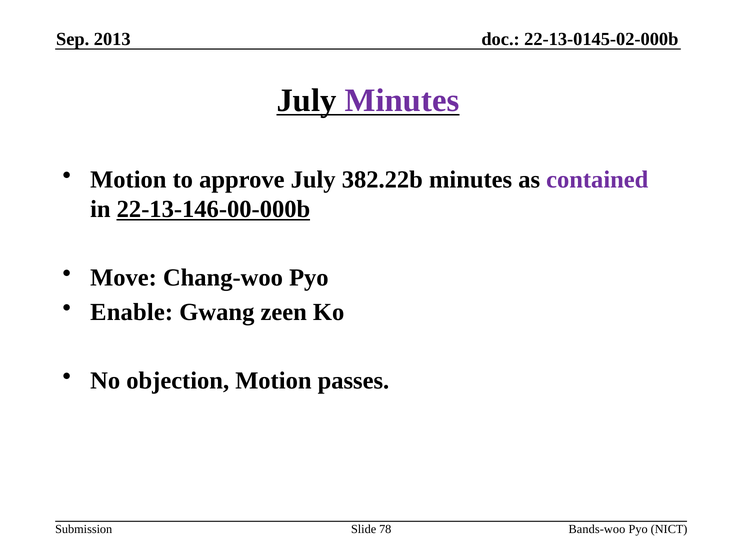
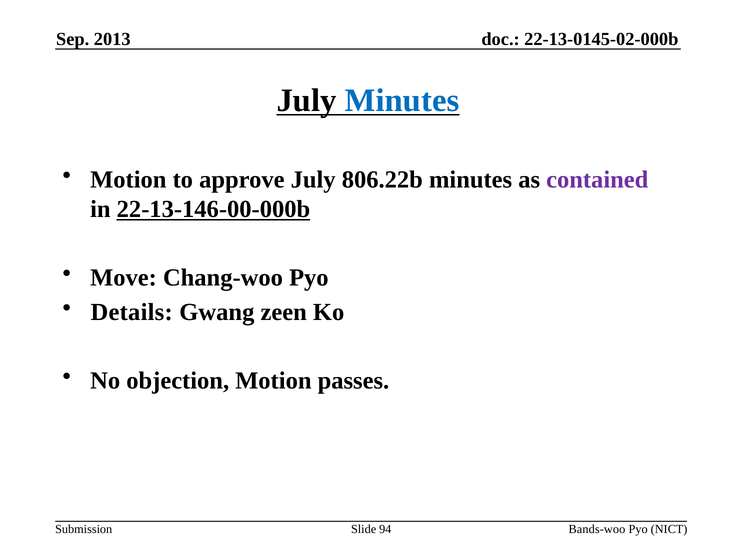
Minutes at (402, 100) colour: purple -> blue
382.22b: 382.22b -> 806.22b
Enable: Enable -> Details
78: 78 -> 94
